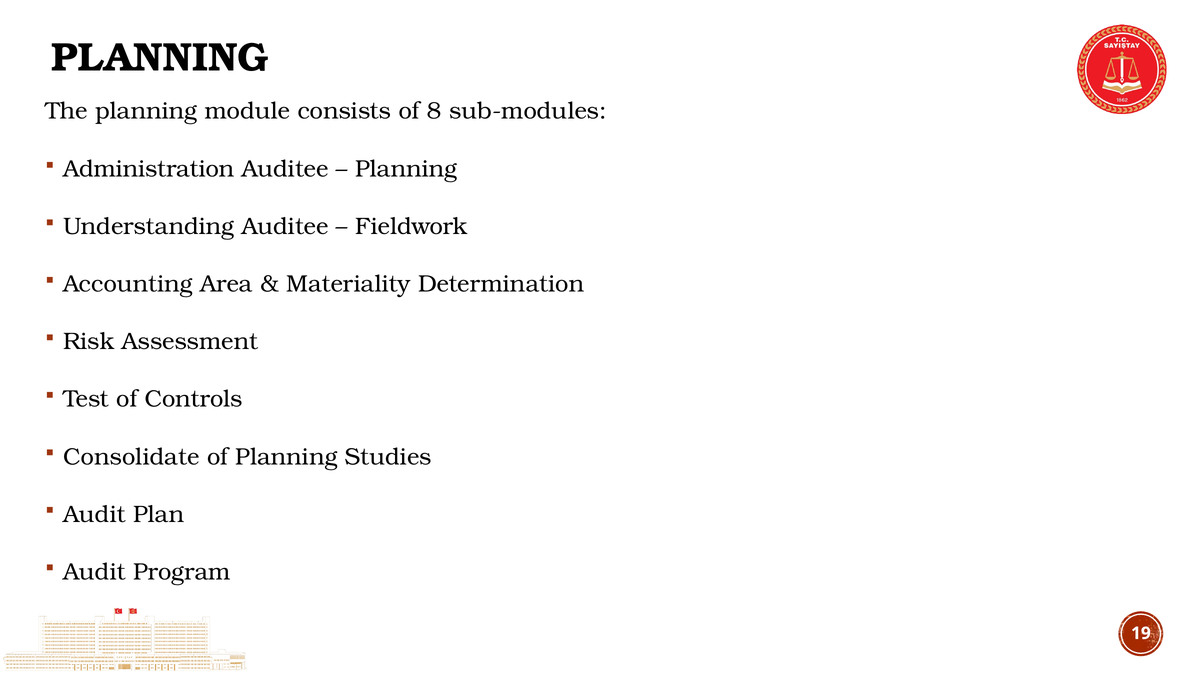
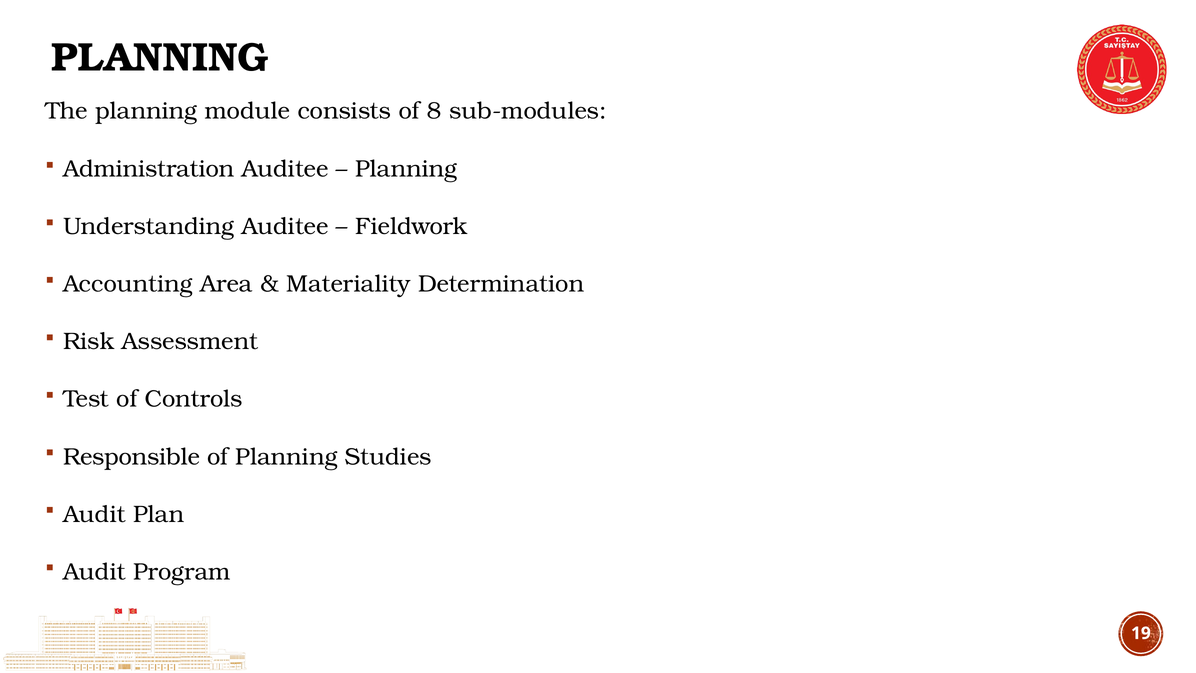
Consolidate: Consolidate -> Responsible
